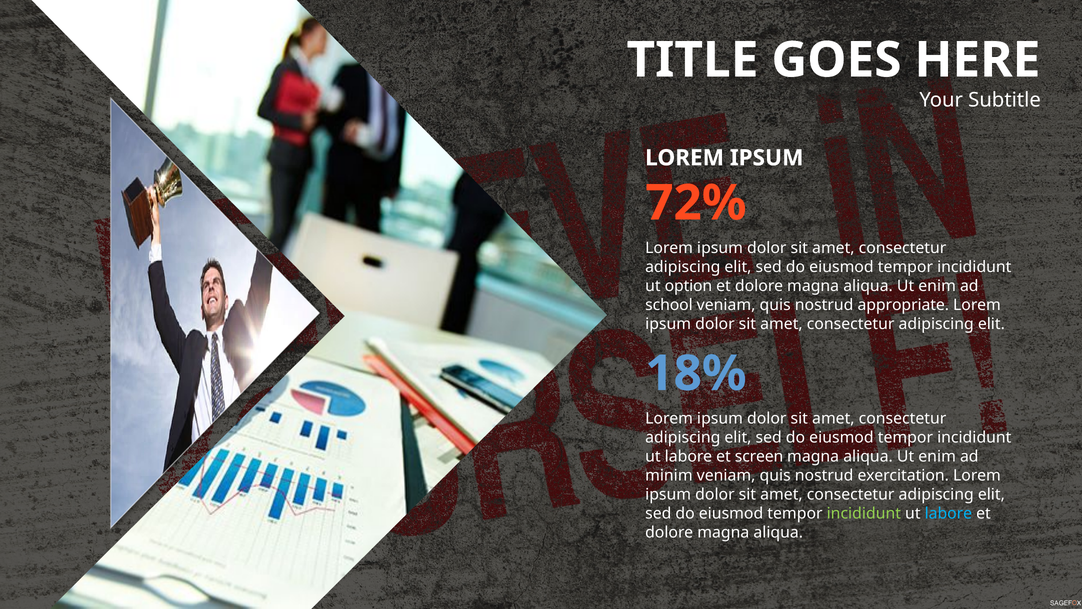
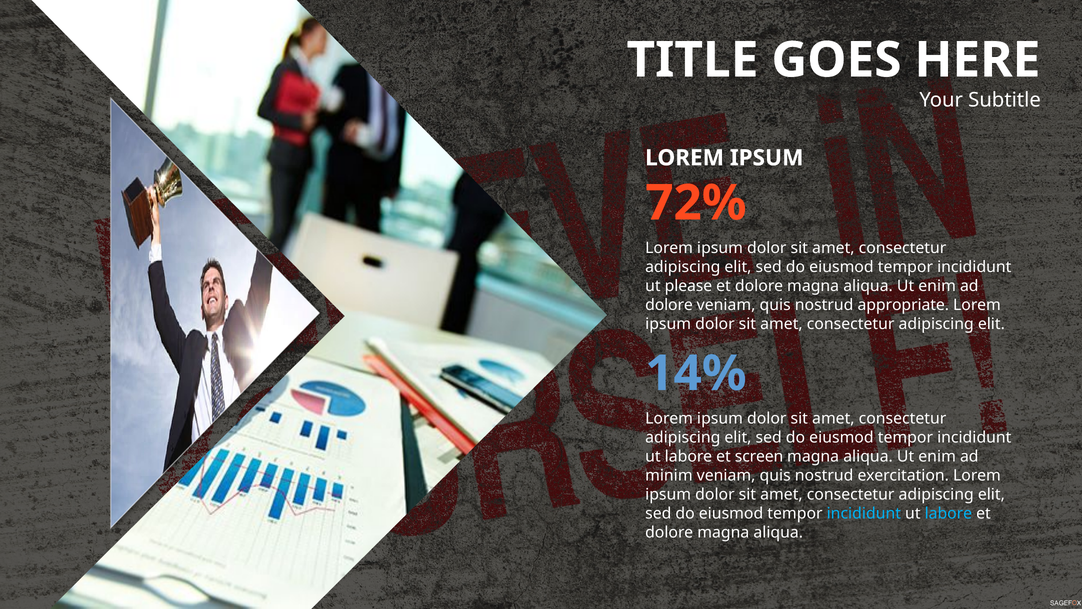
option: option -> please
school at (669, 305): school -> dolore
18%: 18% -> 14%
incididunt at (864, 513) colour: light green -> light blue
